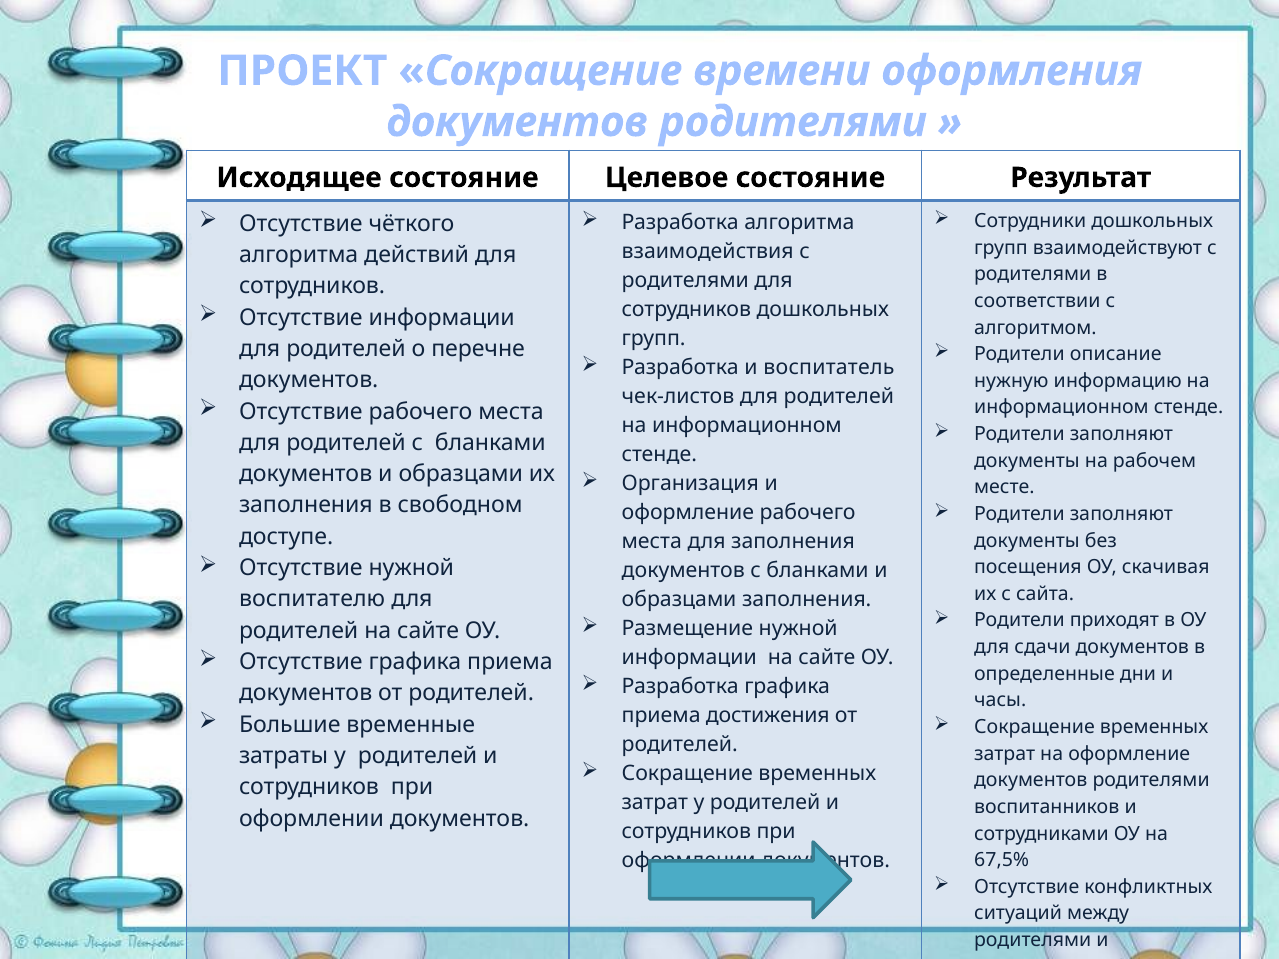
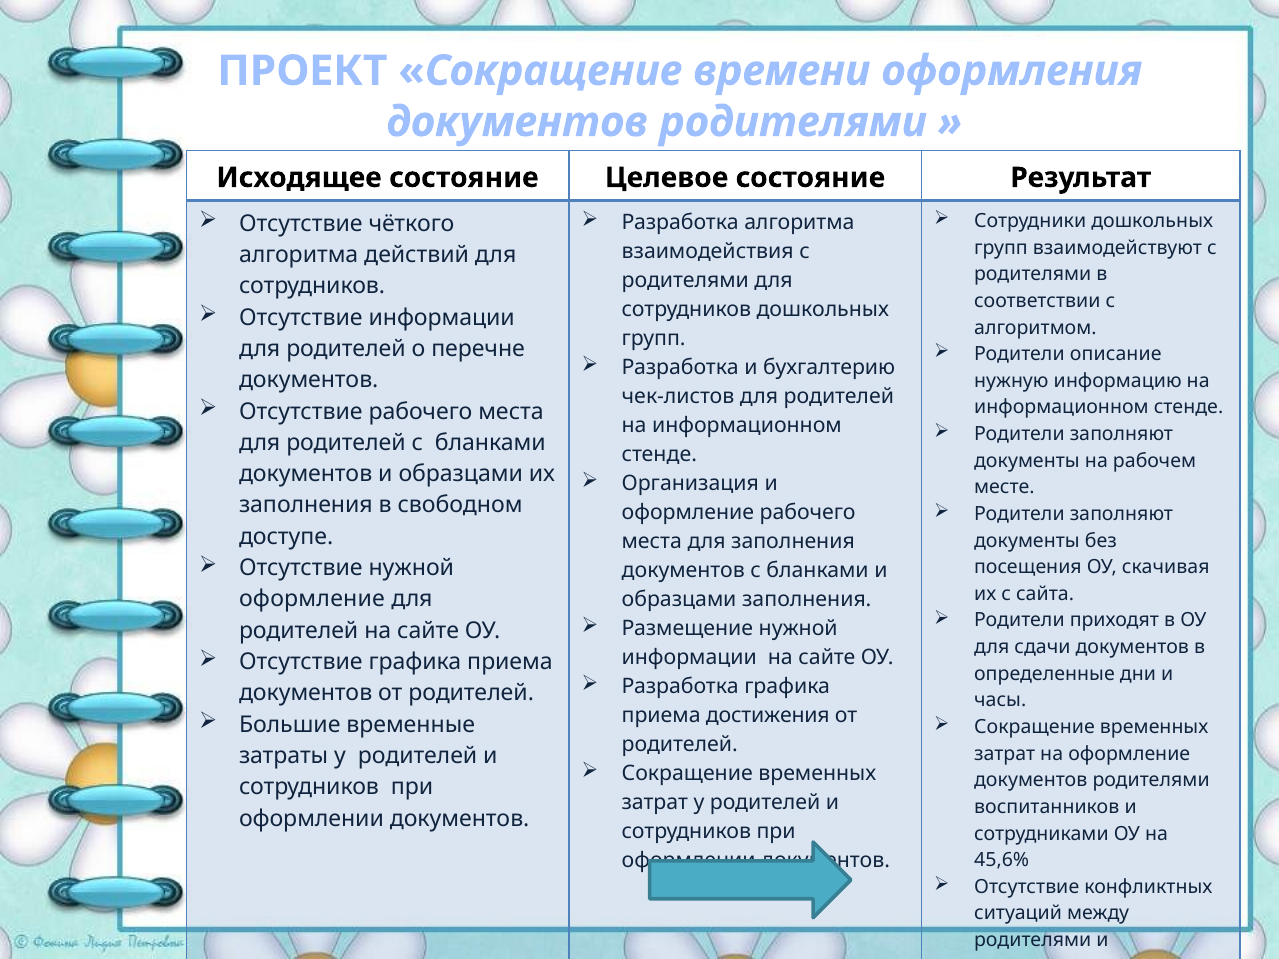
воспитатель: воспитатель -> бухгалтерию
воспитателю at (312, 599): воспитателю -> оформление
67,5%: 67,5% -> 45,6%
